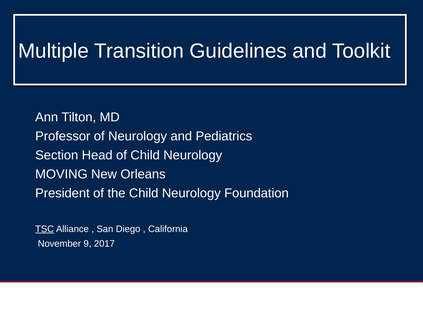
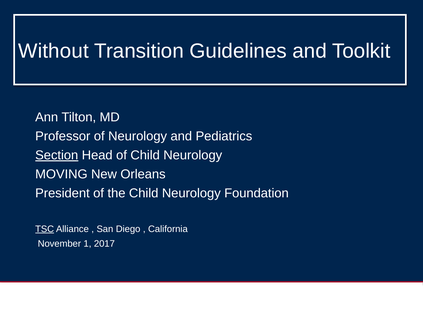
Multiple: Multiple -> Without
Section underline: none -> present
November 9: 9 -> 1
